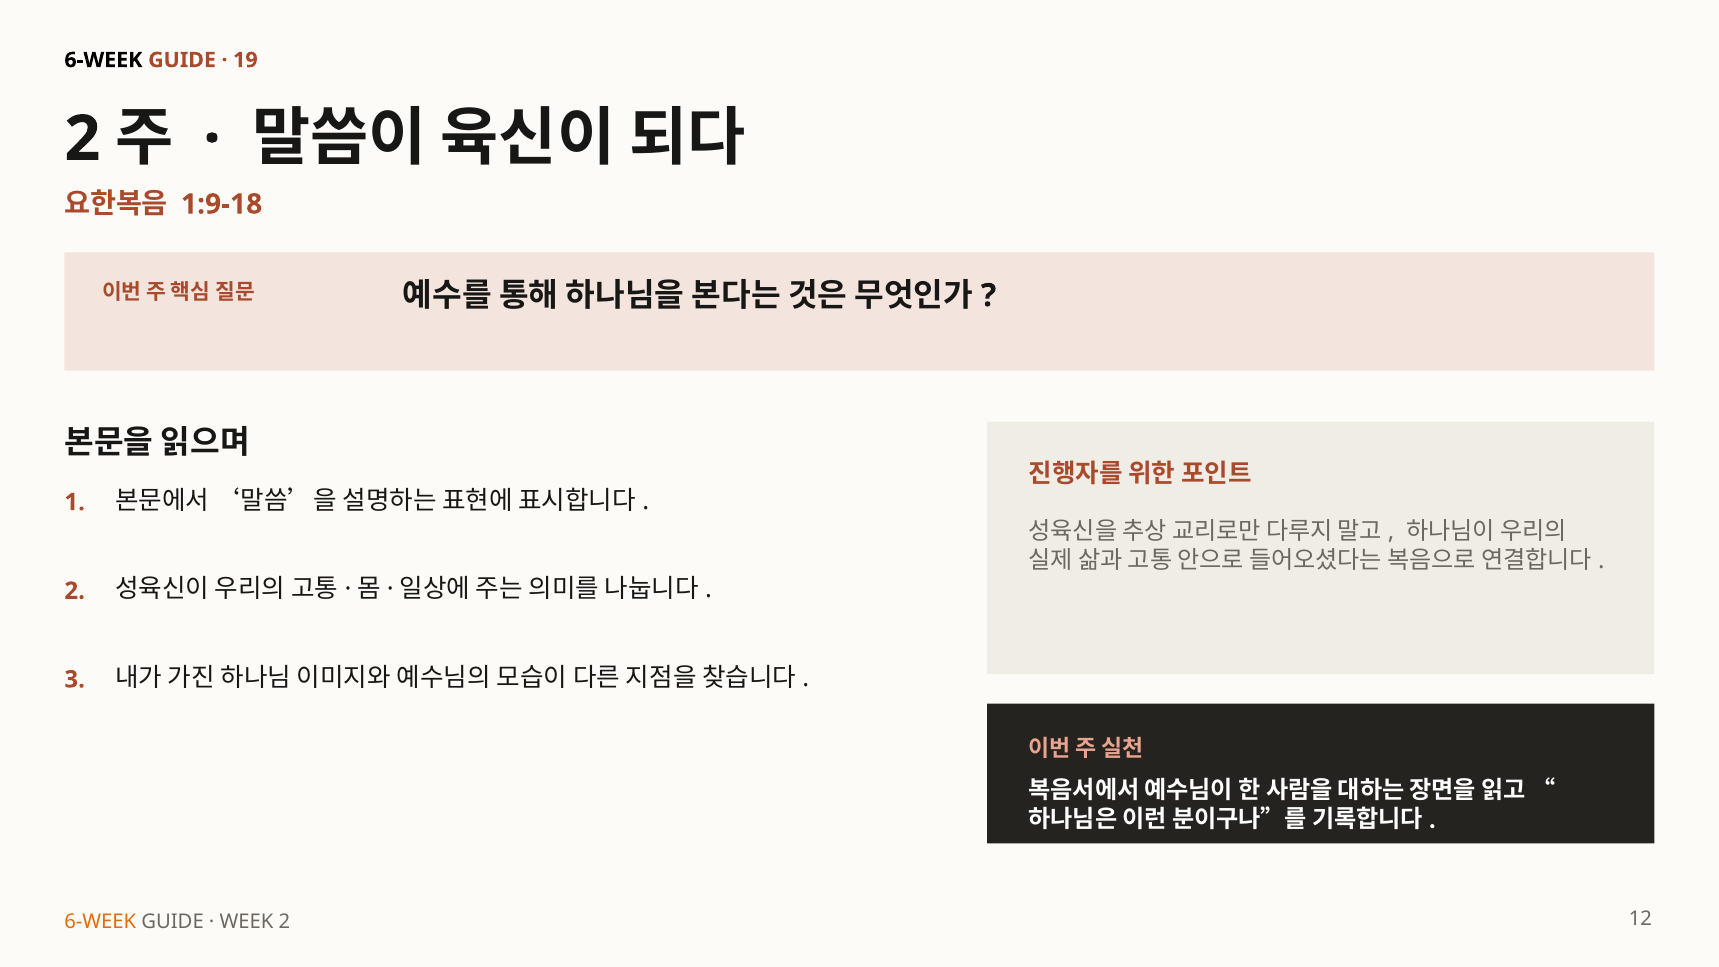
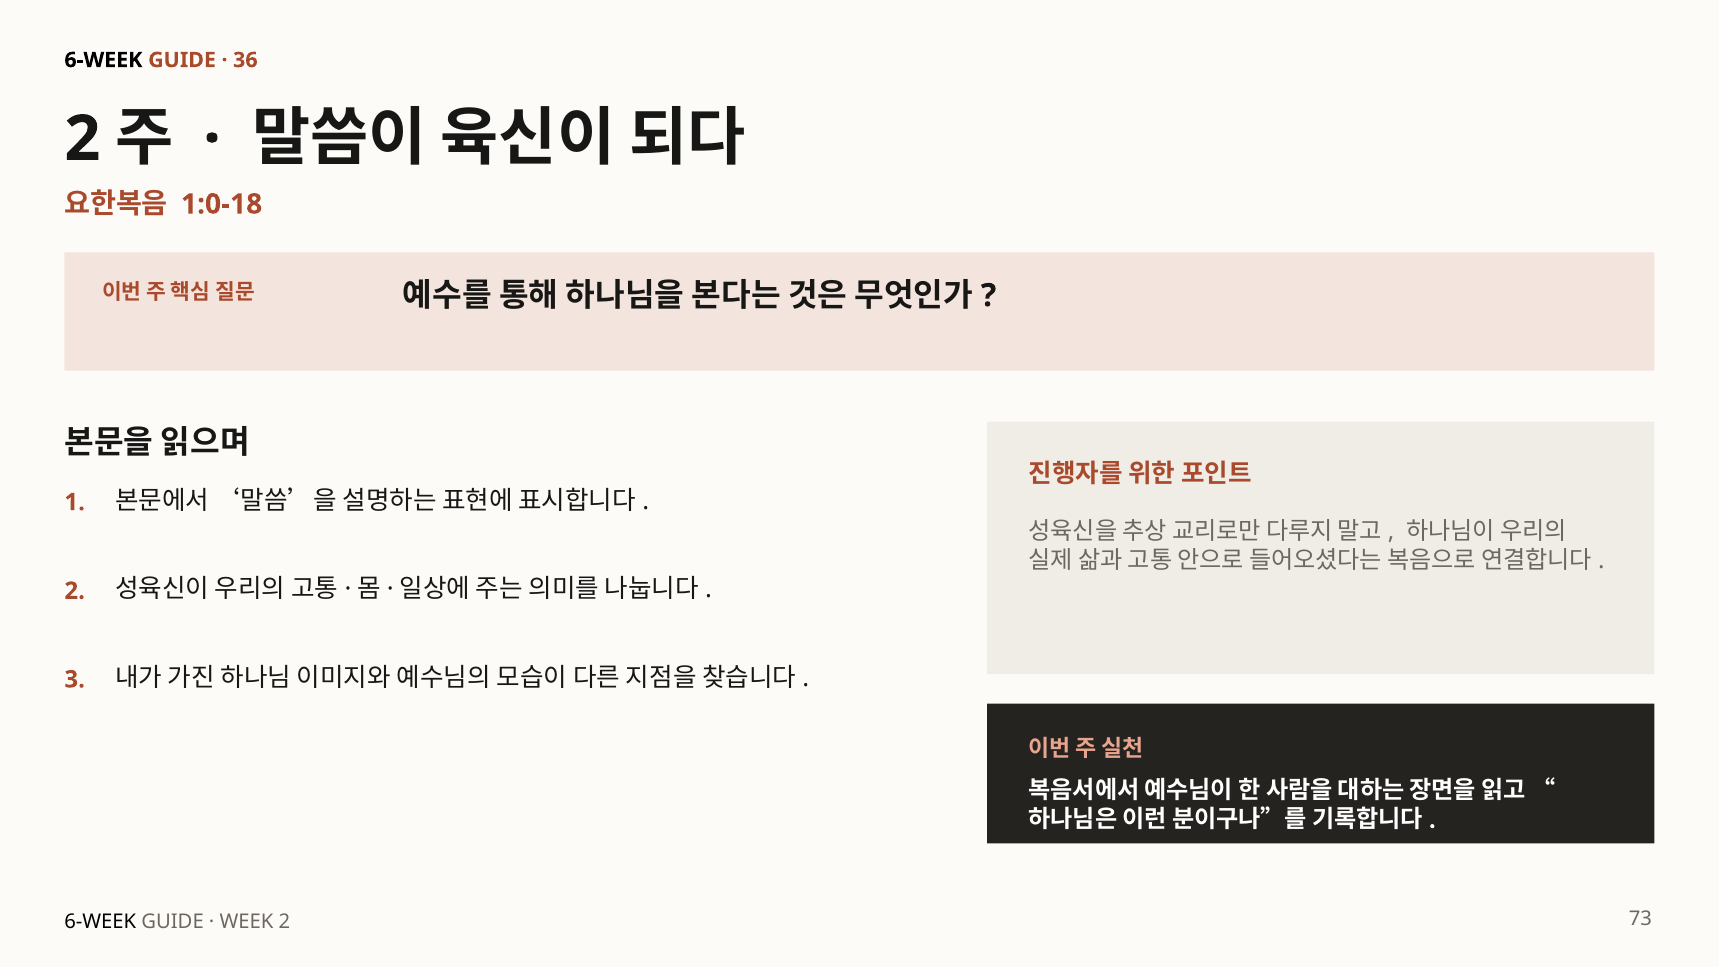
19: 19 -> 36
1:9-18: 1:9-18 -> 1:0-18
6-WEEK at (100, 921) colour: orange -> black
12: 12 -> 73
